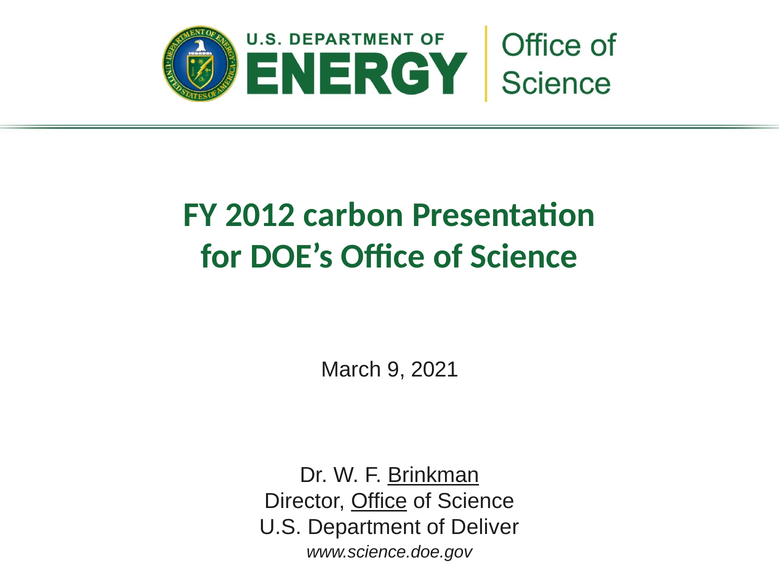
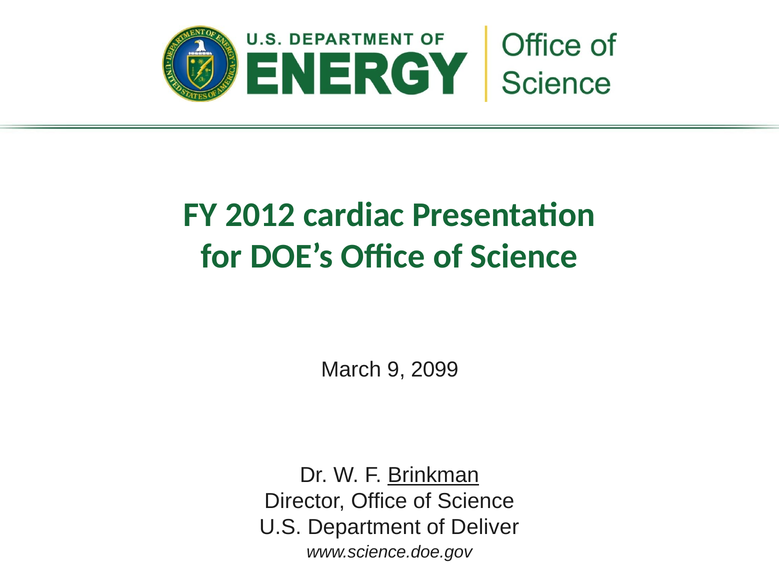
carbon: carbon -> cardiac
2021: 2021 -> 2099
Office at (379, 502) underline: present -> none
